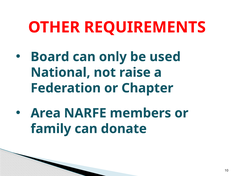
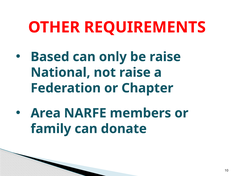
Board: Board -> Based
be used: used -> raise
